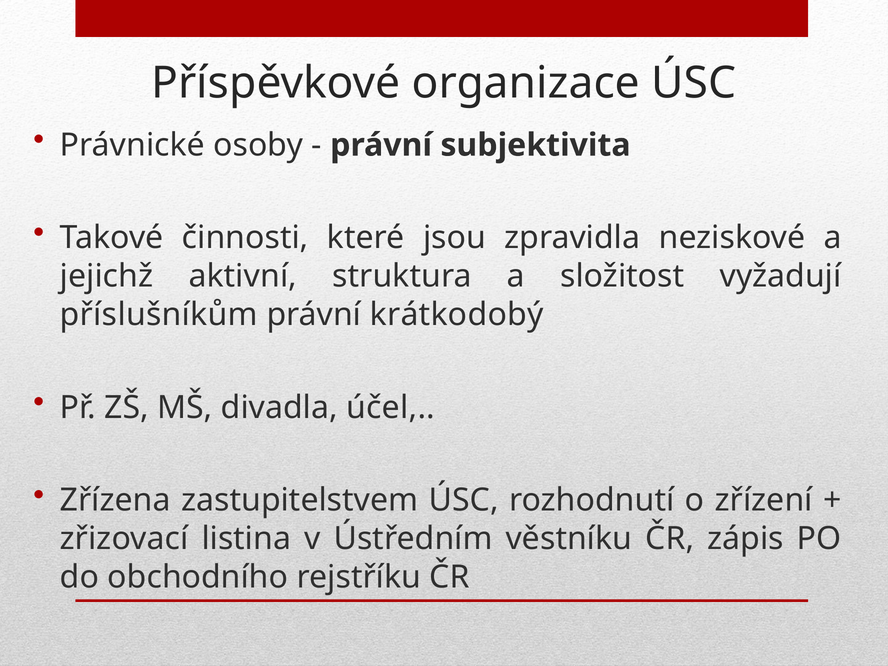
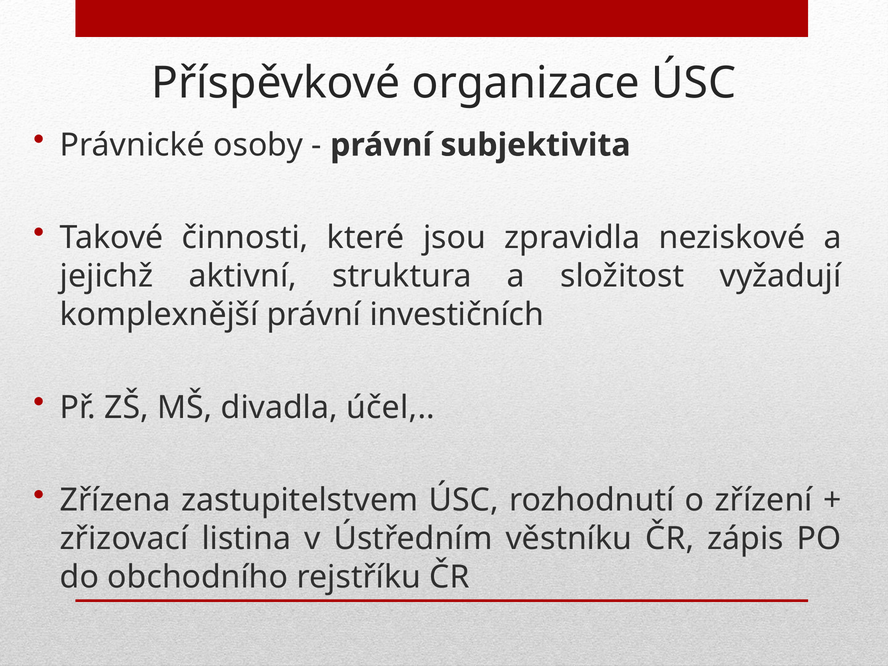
příslušníkům: příslušníkům -> komplexnější
krátkodobý: krátkodobý -> investičních
